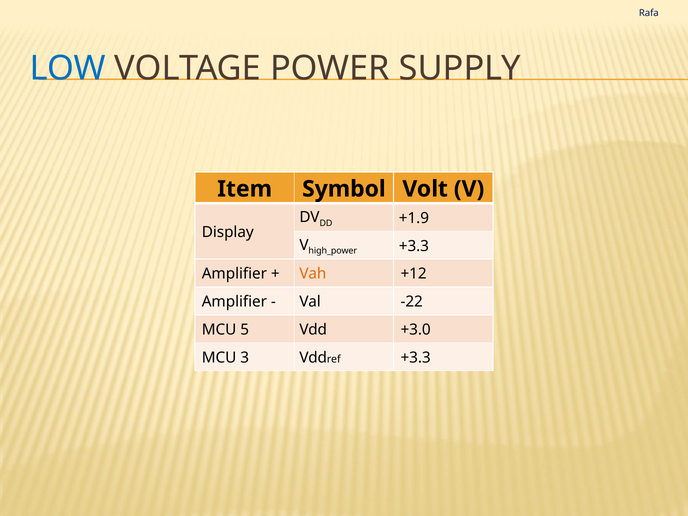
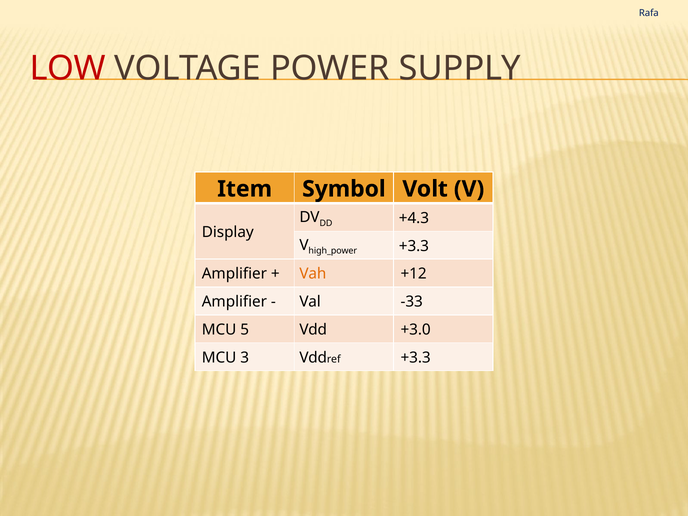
LOW colour: blue -> red
+1.9: +1.9 -> +4.3
-22: -22 -> -33
